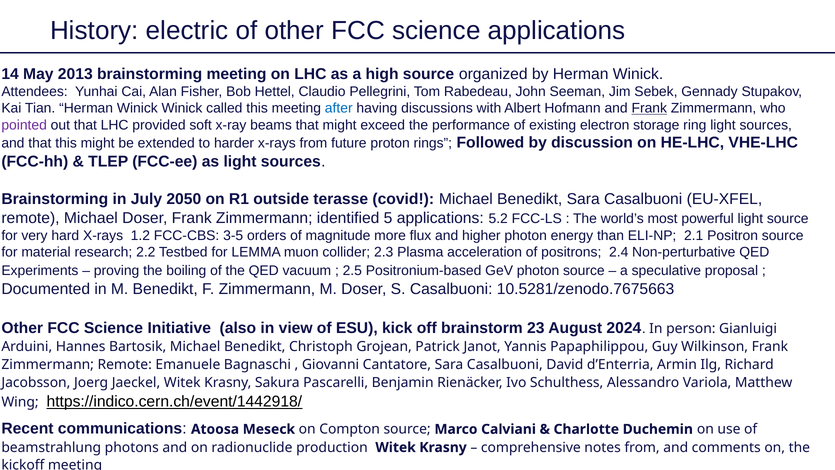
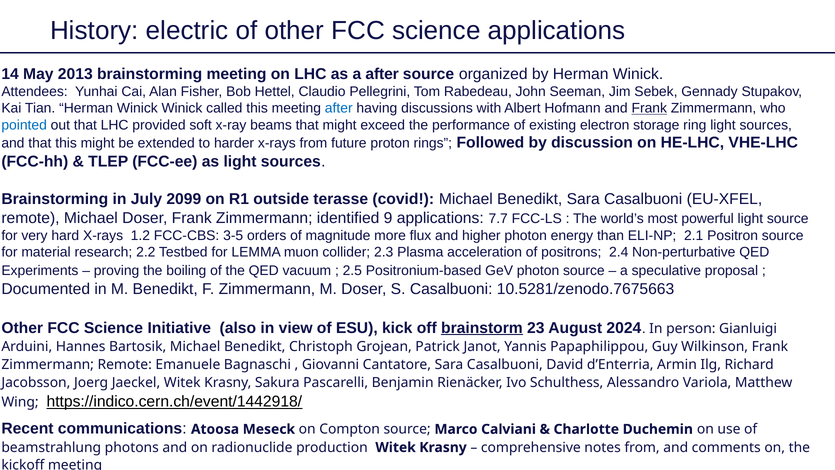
a high: high -> after
pointed colour: purple -> blue
2050: 2050 -> 2099
identified 5: 5 -> 9
5.2: 5.2 -> 7.7
brainstorm underline: none -> present
